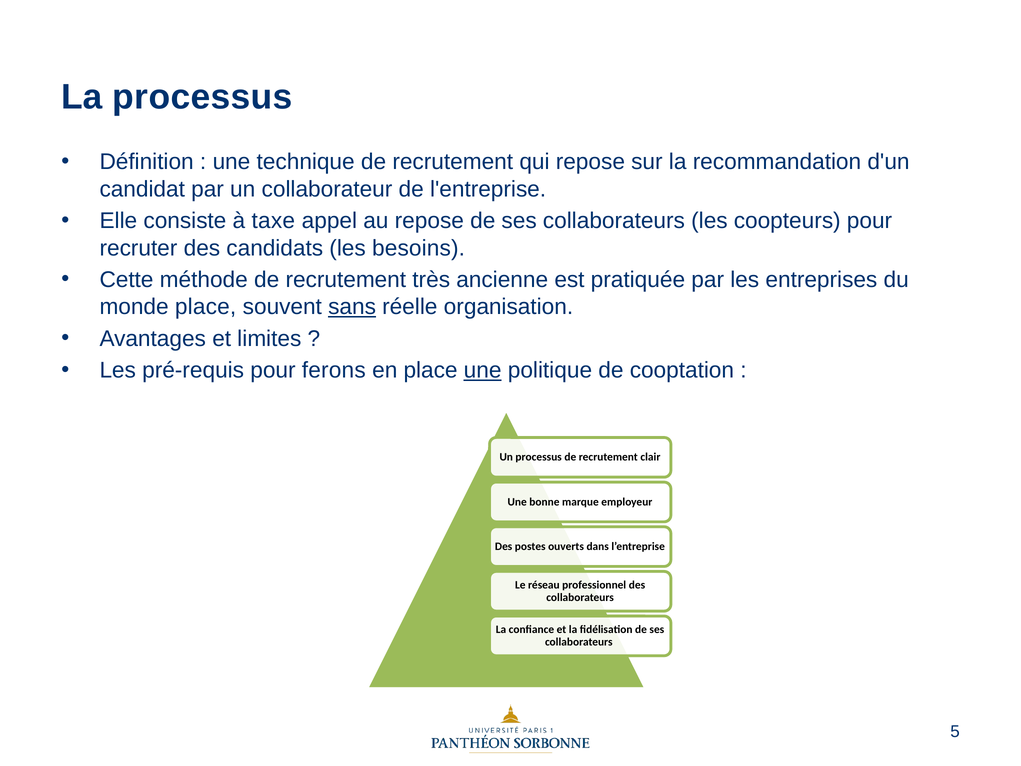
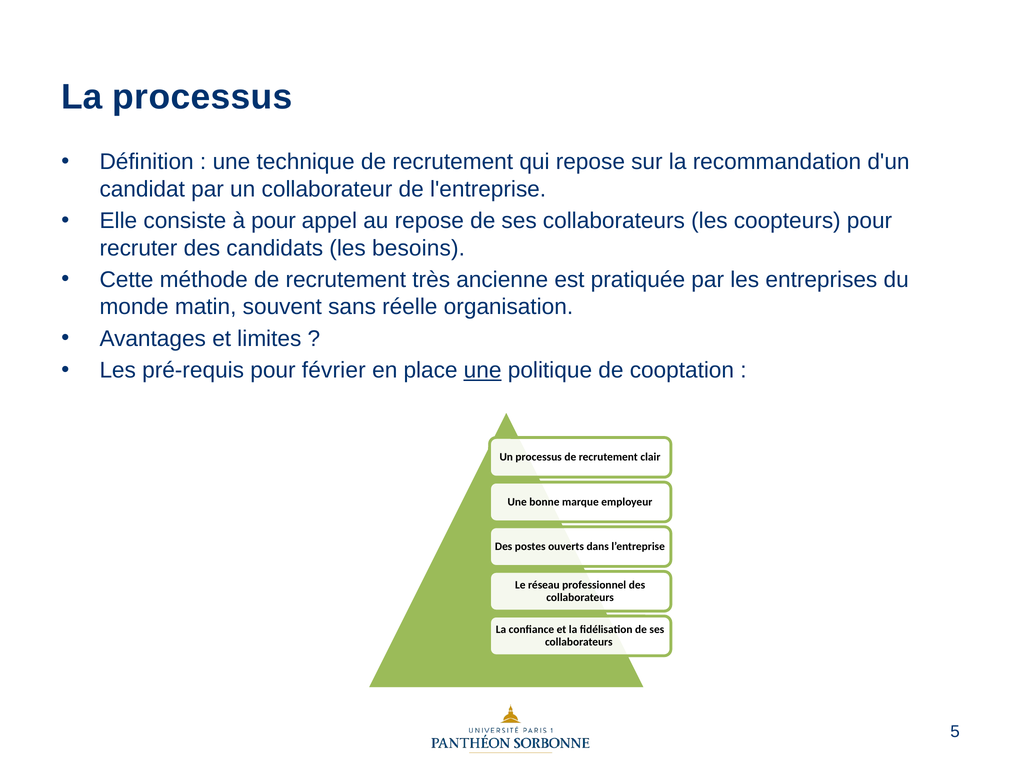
à taxe: taxe -> pour
monde place: place -> matin
sans underline: present -> none
ferons: ferons -> février
